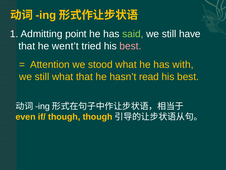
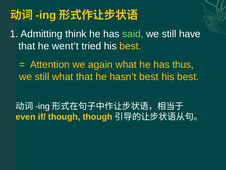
point: point -> think
best at (130, 46) colour: pink -> yellow
stood: stood -> again
with: with -> thus
hasn’t read: read -> best
